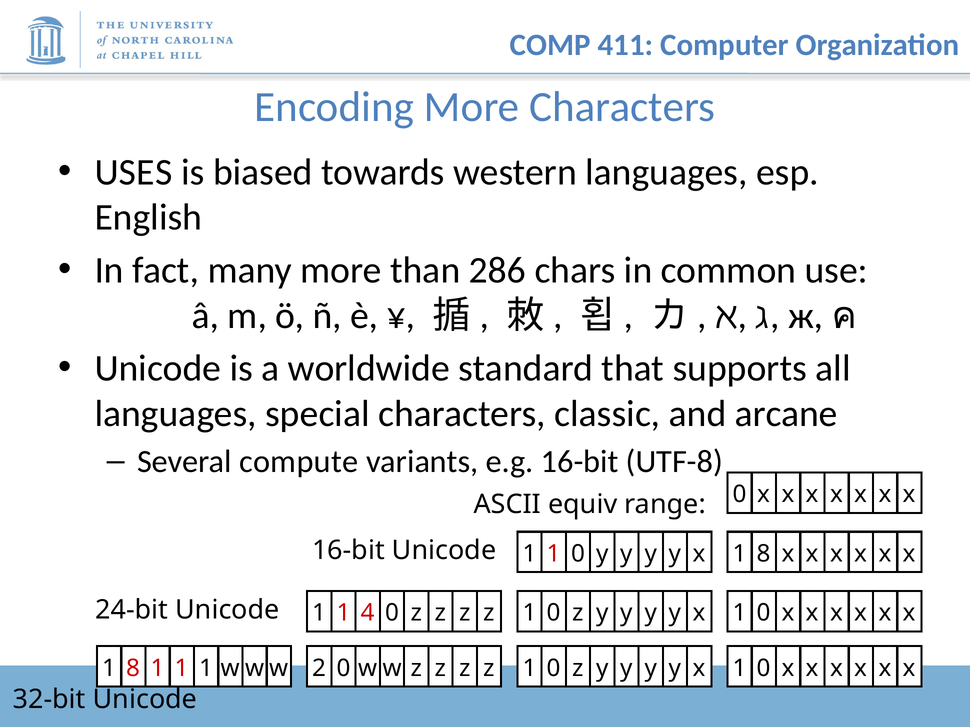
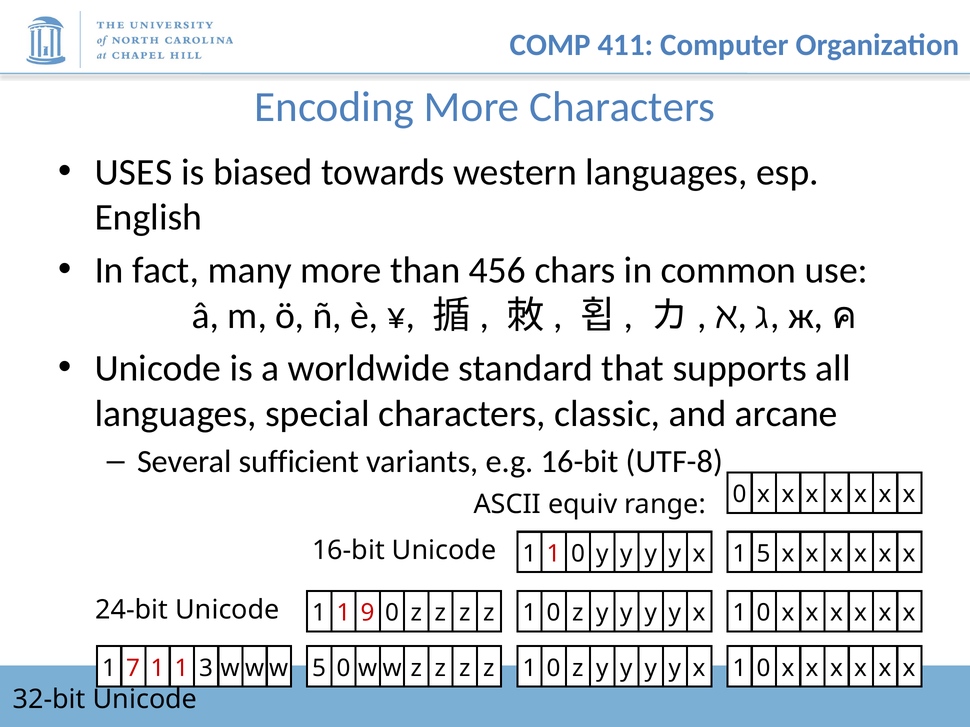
286: 286 -> 456
compute: compute -> sufficient
8 at (764, 554): 8 -> 5
4: 4 -> 9
8 at (133, 669): 8 -> 7
1 1 1: 1 -> 3
2 at (319, 669): 2 -> 5
